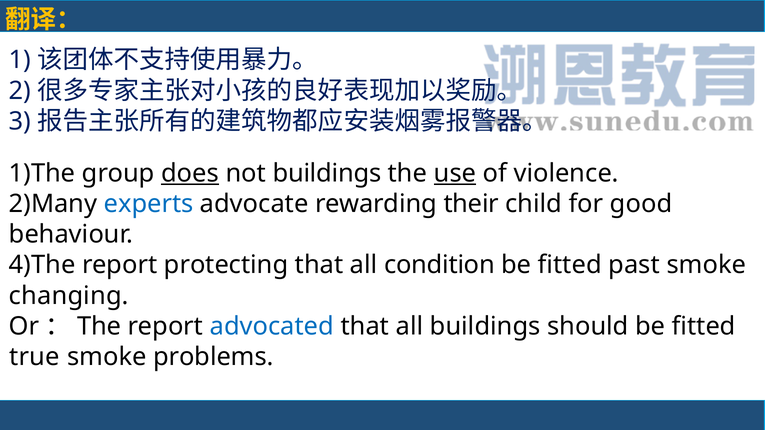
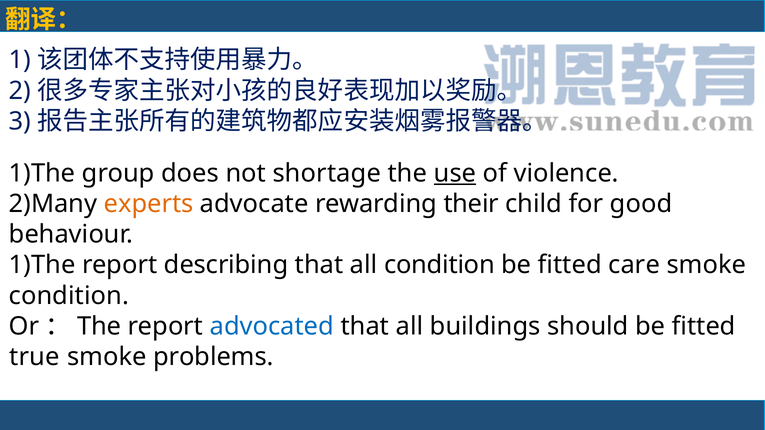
does underline: present -> none
not buildings: buildings -> shortage
experts colour: blue -> orange
4)The at (42, 265): 4)The -> 1)The
protecting: protecting -> describing
past: past -> care
changing at (69, 296): changing -> condition
